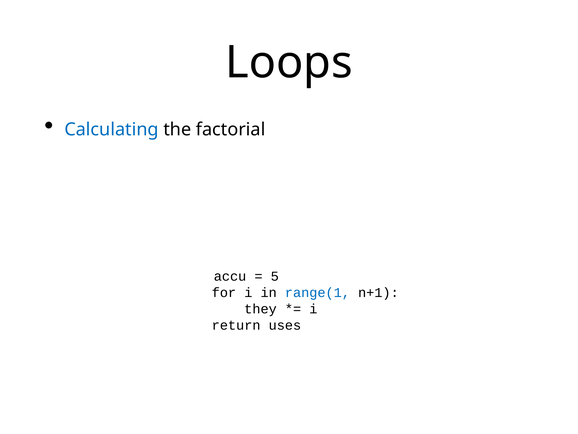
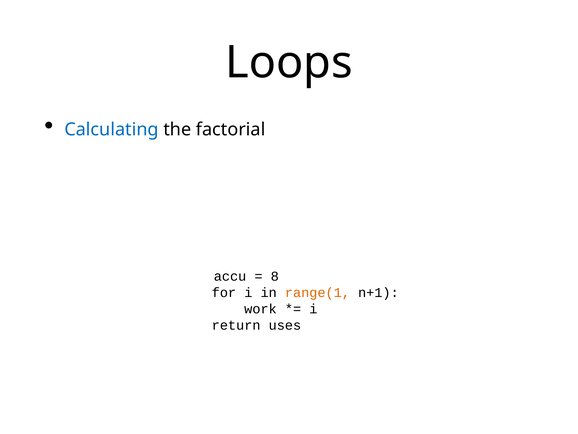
5: 5 -> 8
range(1 colour: blue -> orange
they: they -> work
